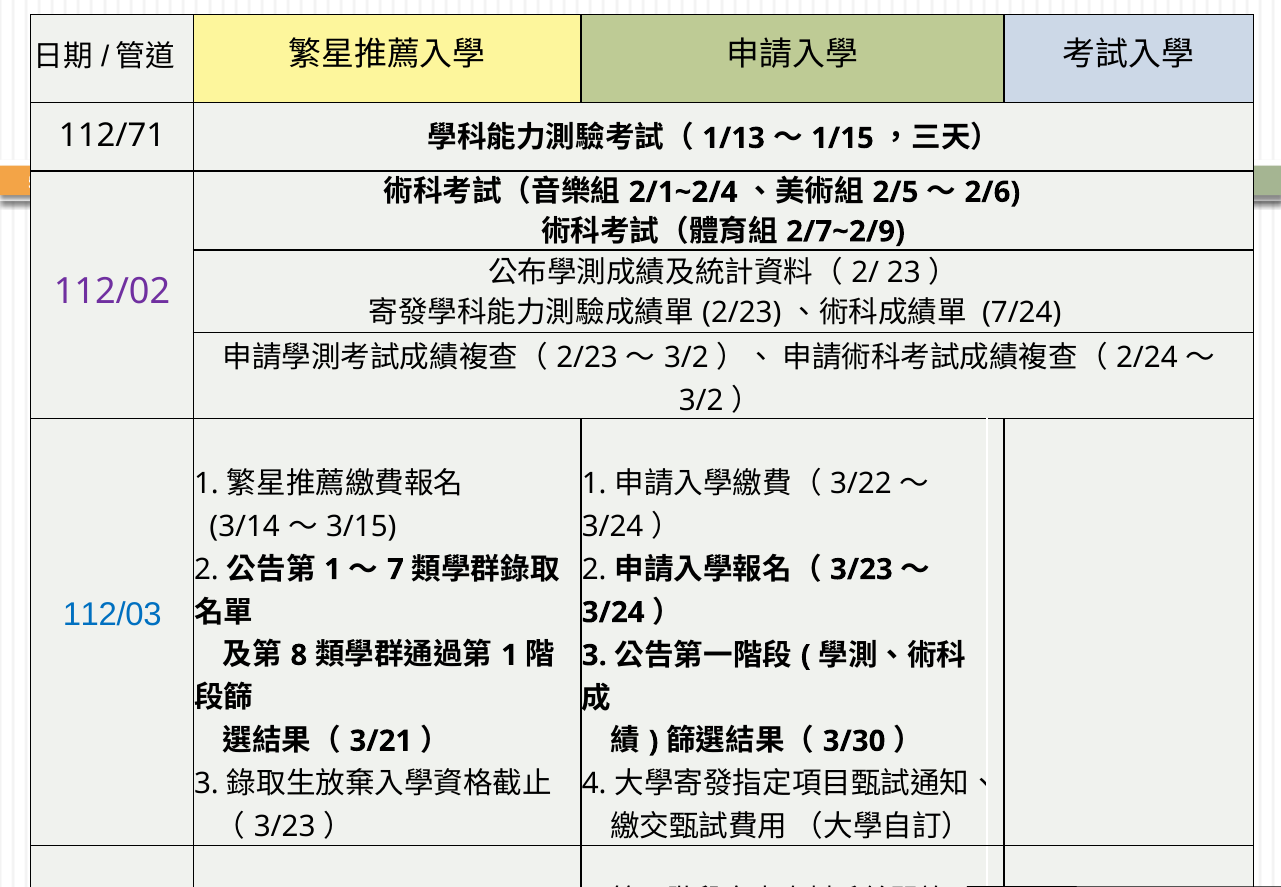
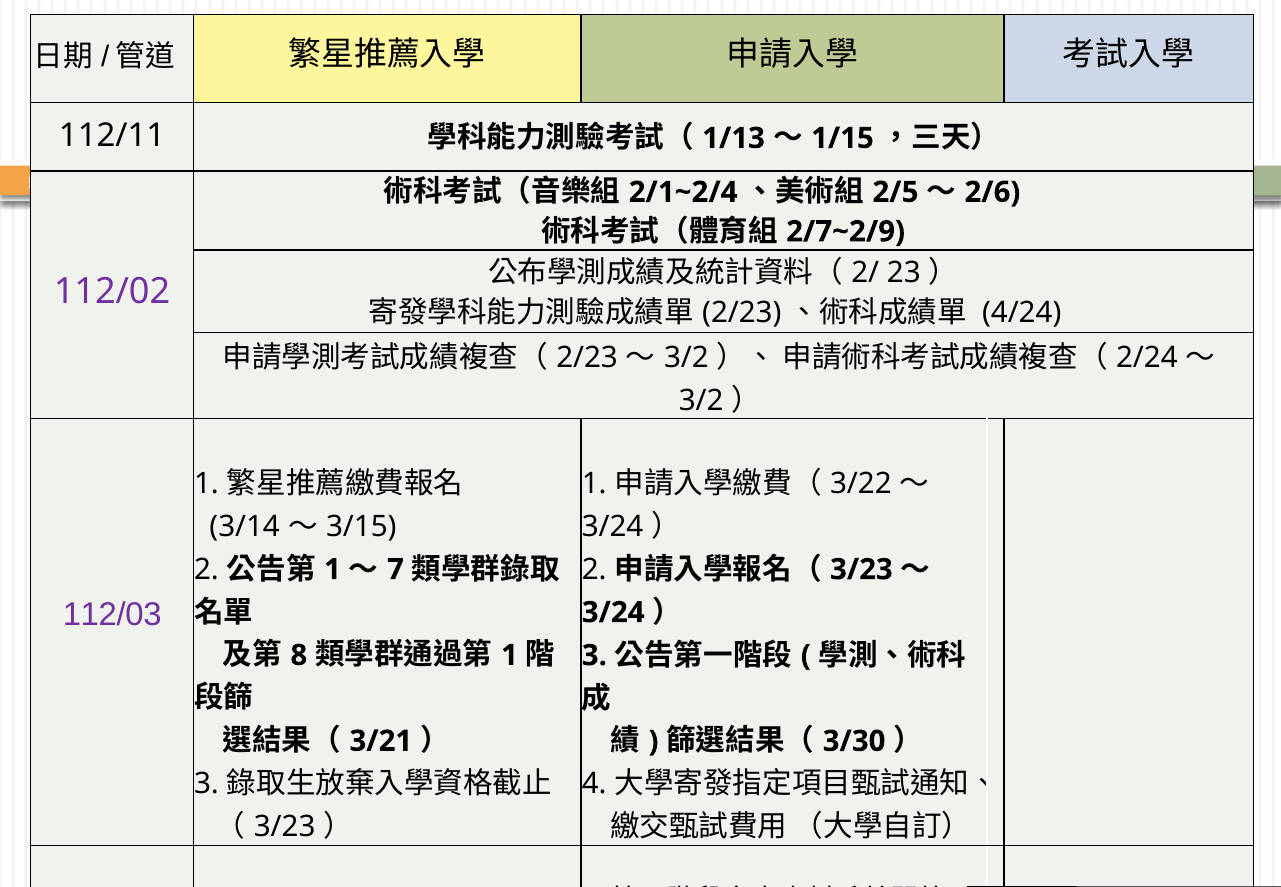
112/71: 112/71 -> 112/11
7/24: 7/24 -> 4/24
112/03 colour: blue -> purple
